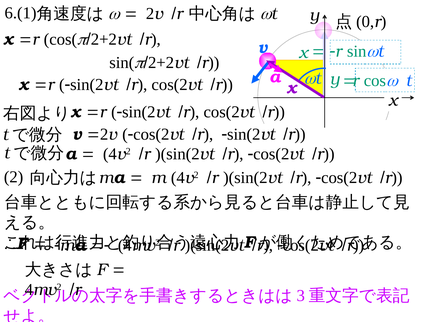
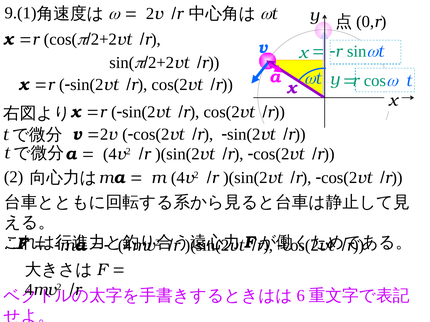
6.(1: 6.(1 -> 9.(1
3: 3 -> 6
